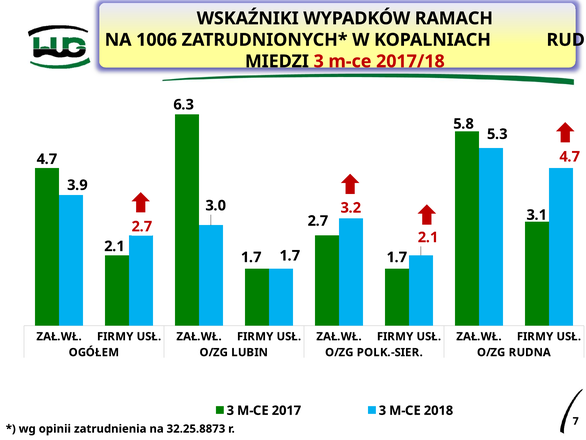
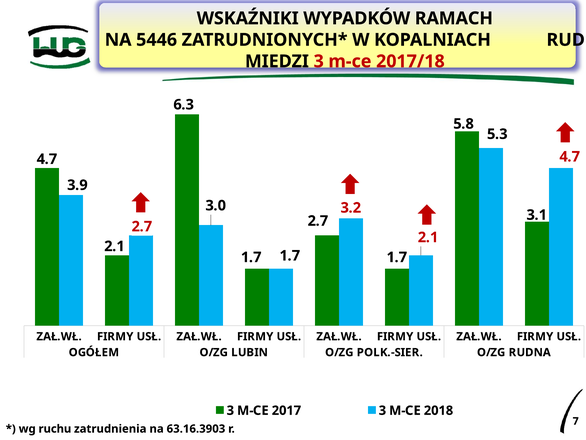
1006: 1006 -> 5446
opinii: opinii -> ruchu
32.25.8873: 32.25.8873 -> 63.16.3903
